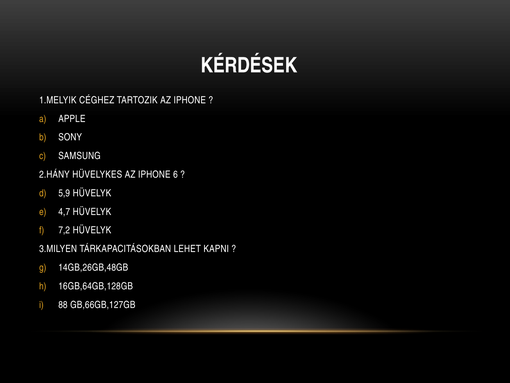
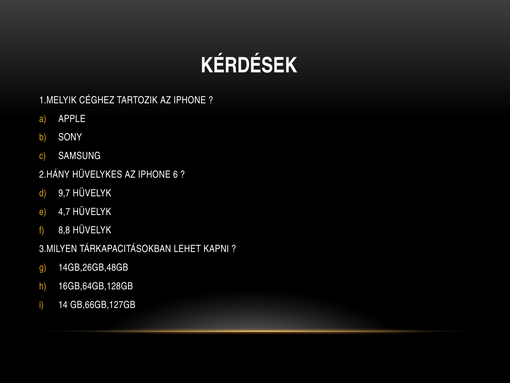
5,9: 5,9 -> 9,7
7,2: 7,2 -> 8,8
88: 88 -> 14
